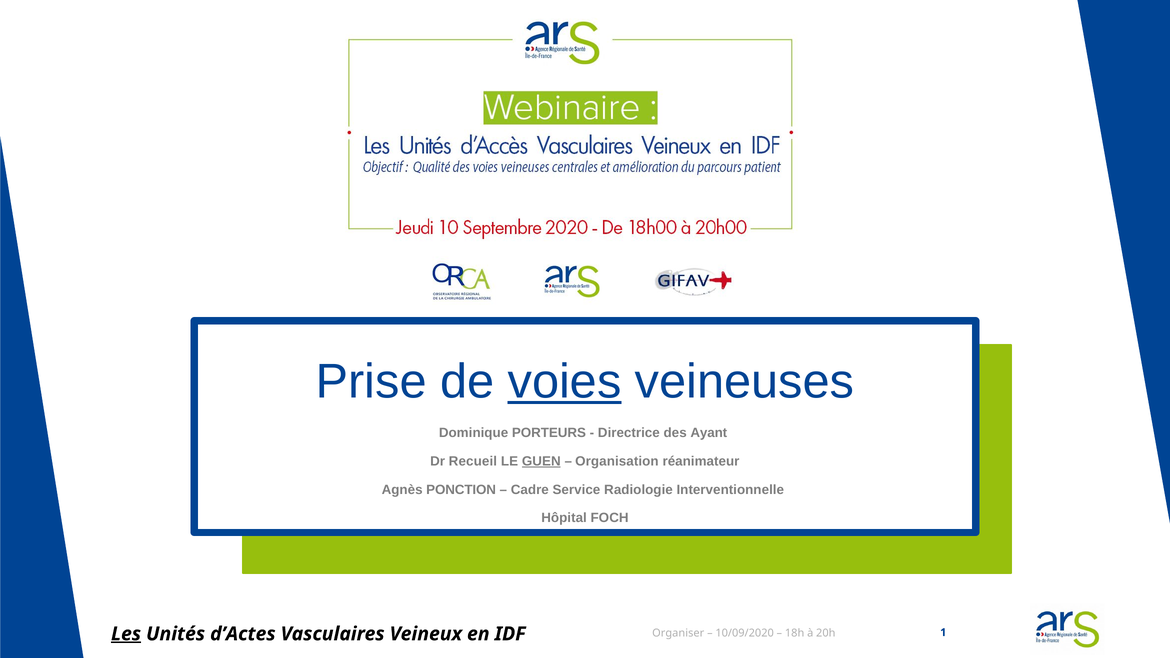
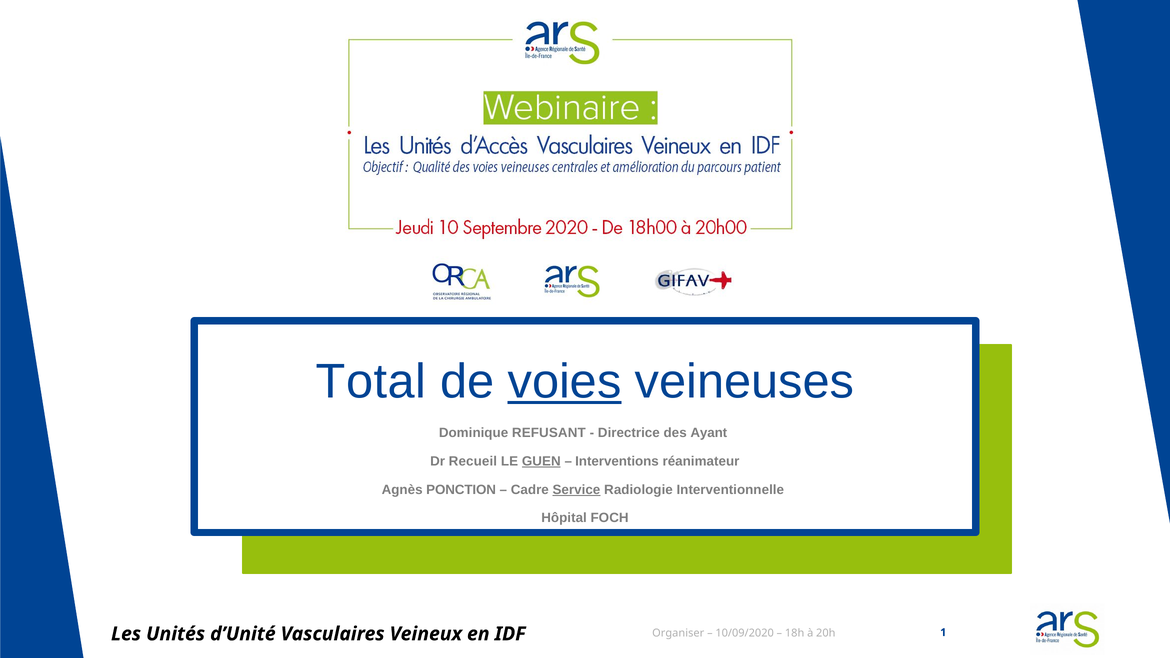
Prise: Prise -> Total
PORTEURS: PORTEURS -> REFUSANT
Organisation: Organisation -> Interventions
Service underline: none -> present
Les underline: present -> none
d’Actes: d’Actes -> d’Unité
